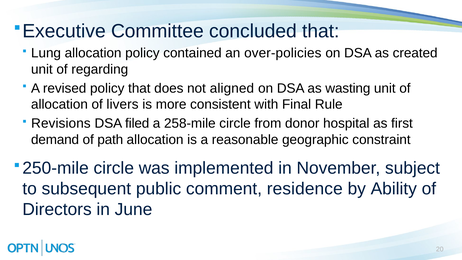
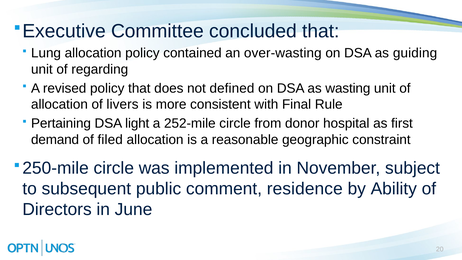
over-policies: over-policies -> over-wasting
created: created -> guiding
aligned: aligned -> defined
Revisions: Revisions -> Pertaining
filed: filed -> light
258-mile: 258-mile -> 252-mile
path: path -> filed
